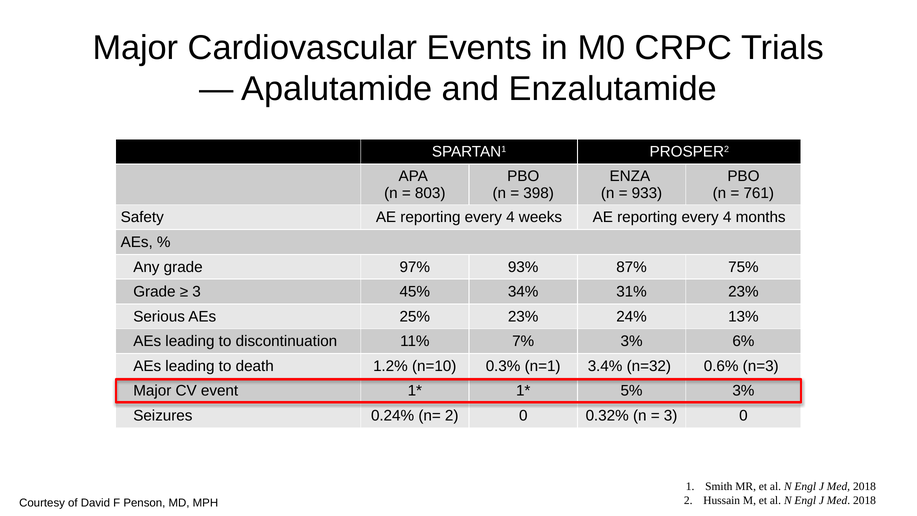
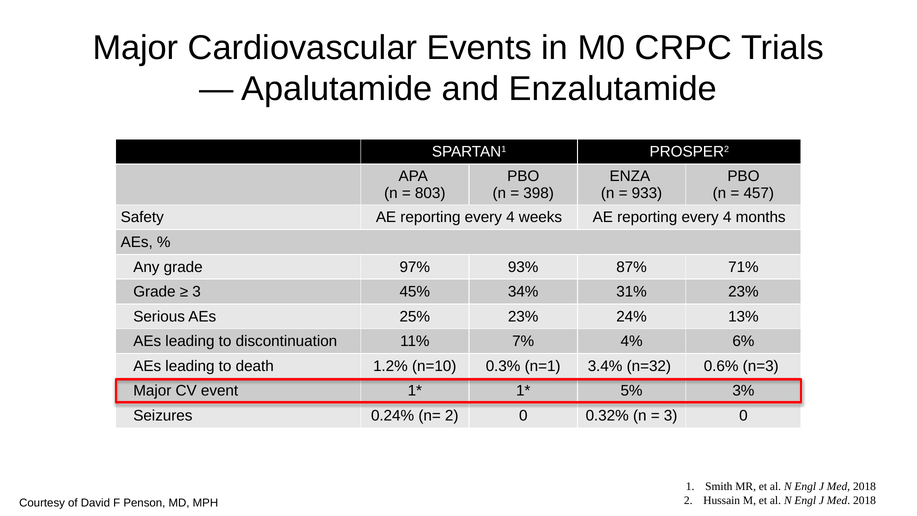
761: 761 -> 457
75%: 75% -> 71%
7% 3%: 3% -> 4%
